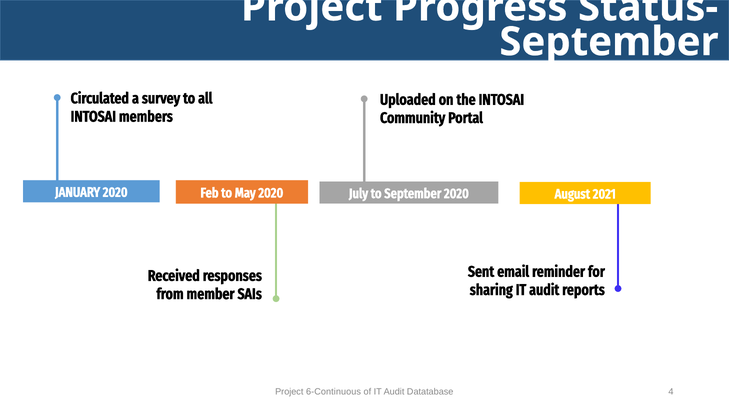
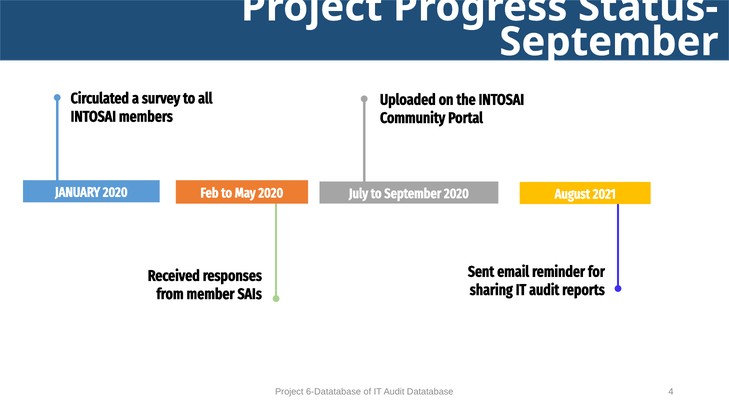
6-Continuous: 6-Continuous -> 6-Datatabase
